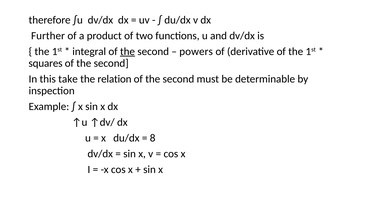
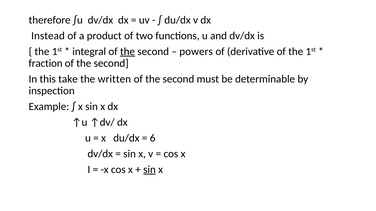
Further: Further -> Instead
squares: squares -> fraction
relation: relation -> written
8: 8 -> 6
sin at (149, 170) underline: none -> present
